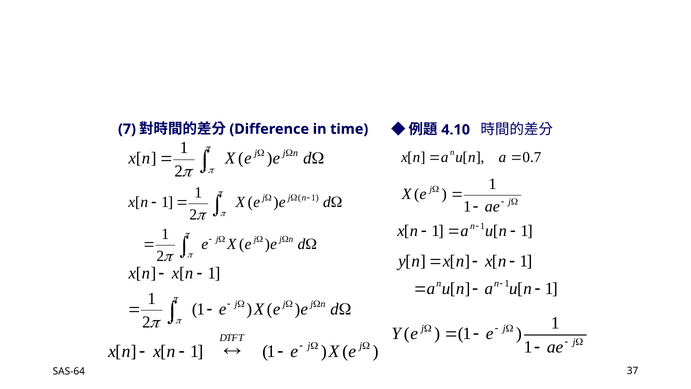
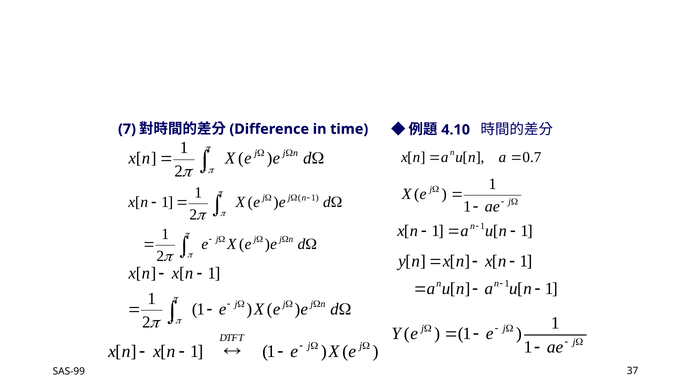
SAS-64: SAS-64 -> SAS-99
